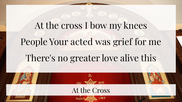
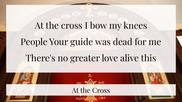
acted: acted -> guide
grief: grief -> dead
